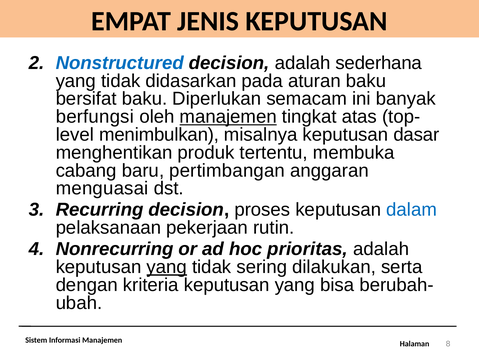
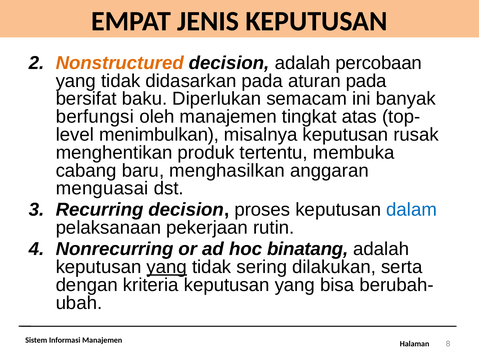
Nonstructured colour: blue -> orange
sederhana: sederhana -> percobaan
aturan baku: baku -> pada
manajemen at (228, 116) underline: present -> none
dasar: dasar -> rusak
pertimbangan: pertimbangan -> menghasilkan
prioritas: prioritas -> binatang
